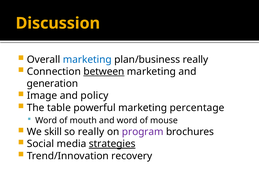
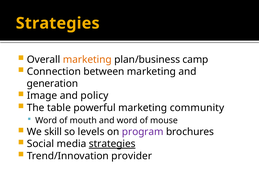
Discussion at (58, 23): Discussion -> Strategies
marketing at (87, 60) colour: blue -> orange
plan/business really: really -> camp
between underline: present -> none
percentage: percentage -> community
so really: really -> levels
recovery: recovery -> provider
